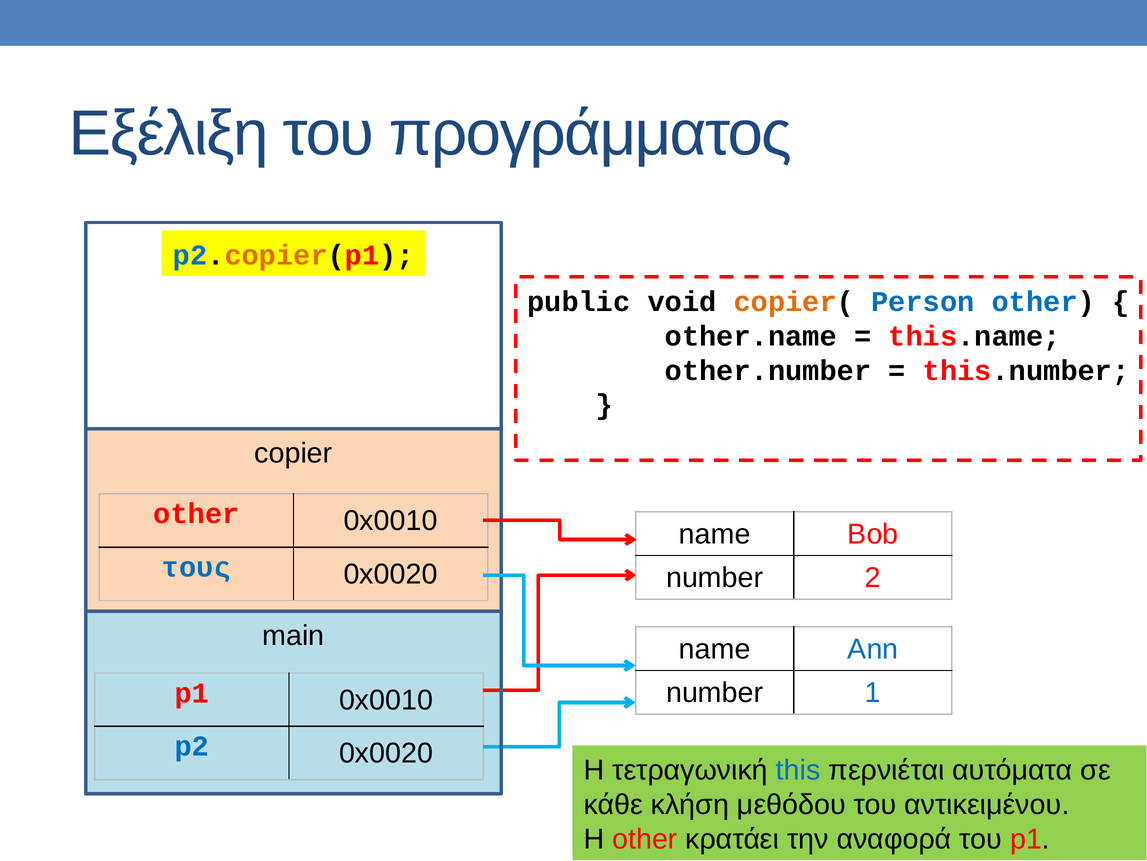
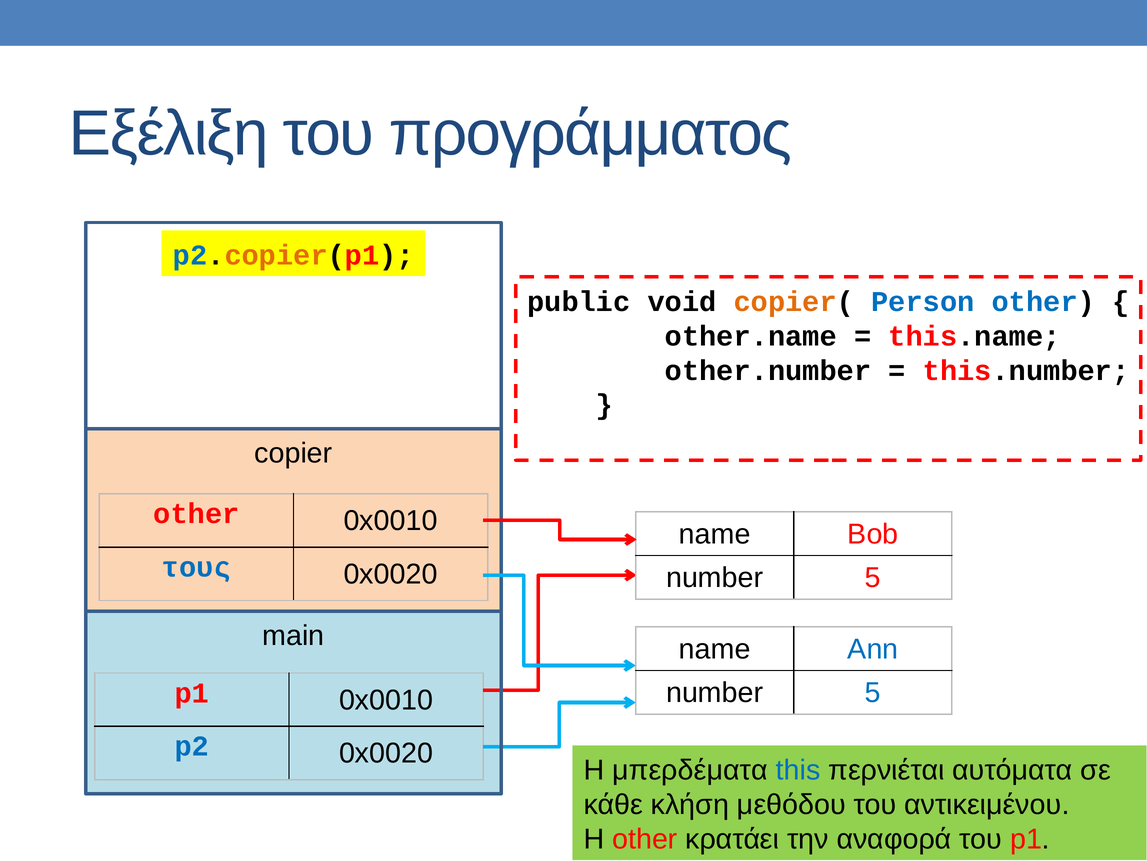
2 at (873, 577): 2 -> 5
1 at (873, 692): 1 -> 5
τετραγωνική: τετραγωνική -> μπερδέματα
